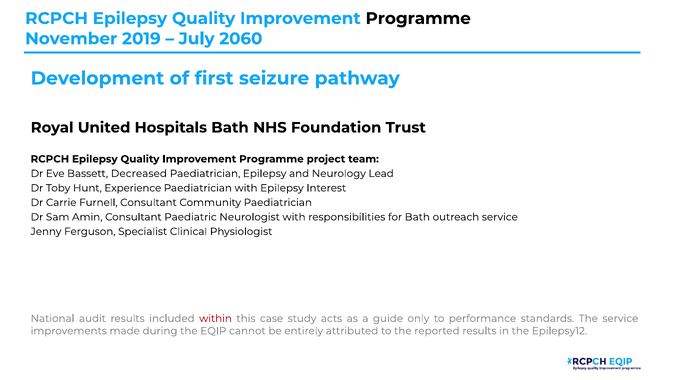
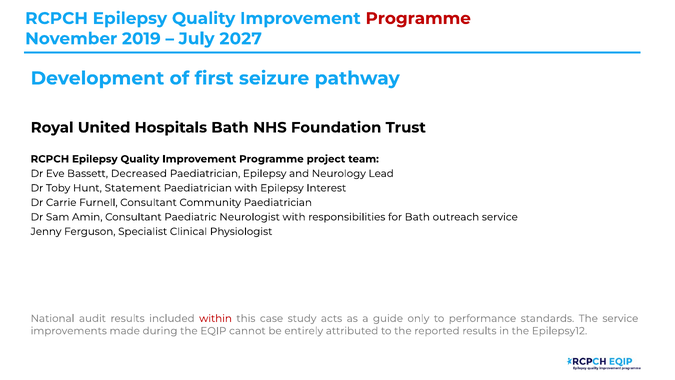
Programme at (418, 18) colour: black -> red
2060: 2060 -> 2027
Experience: Experience -> Statement
